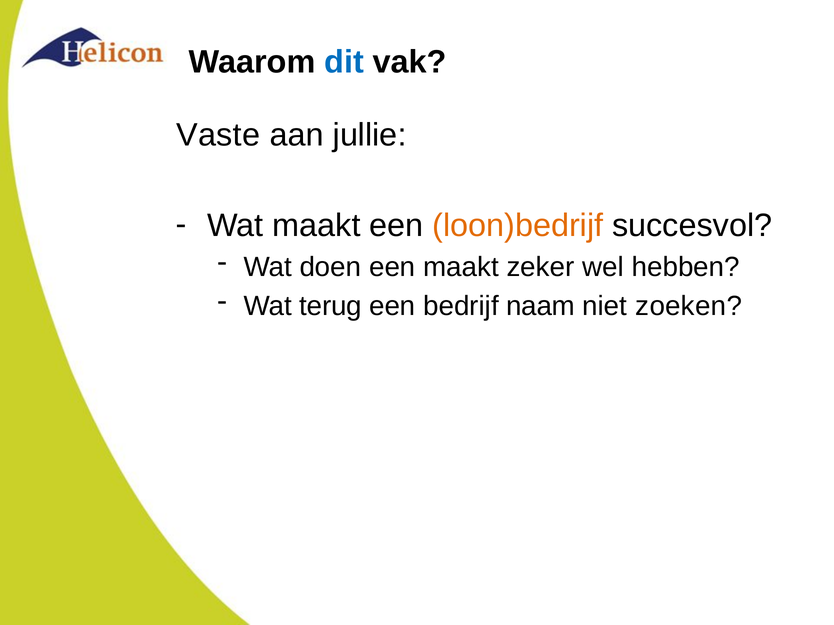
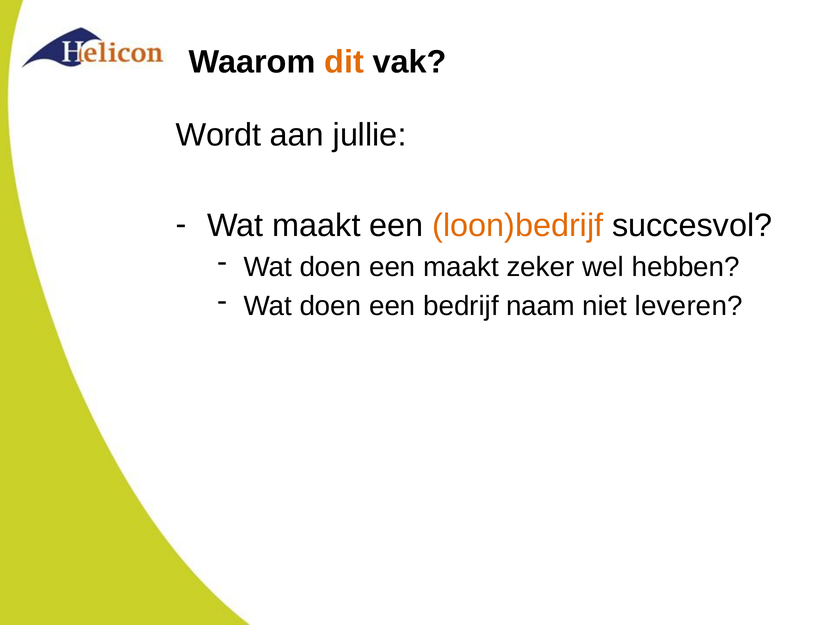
dit colour: blue -> orange
Vaste: Vaste -> Wordt
terug at (331, 306): terug -> doen
zoeken: zoeken -> leveren
